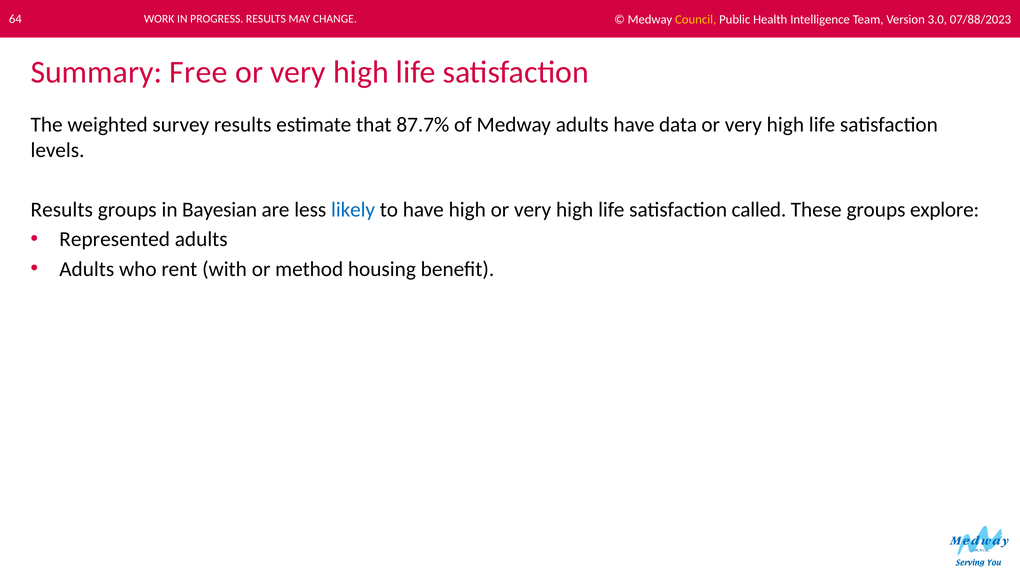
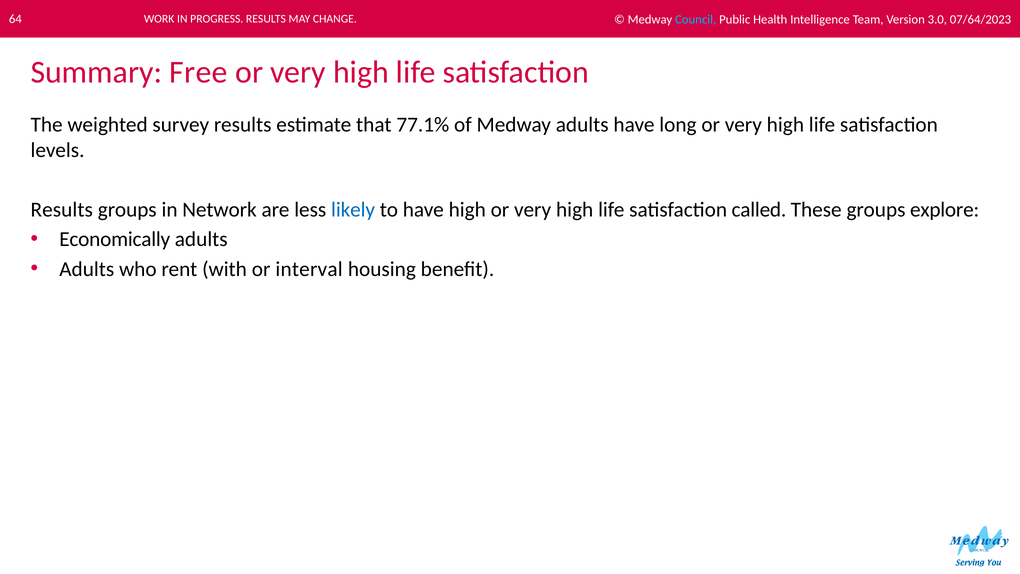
Council colour: yellow -> light blue
07/88/2023: 07/88/2023 -> 07/64/2023
87.7%: 87.7% -> 77.1%
data: data -> long
Bayesian: Bayesian -> Network
Represented: Represented -> Economically
method: method -> interval
